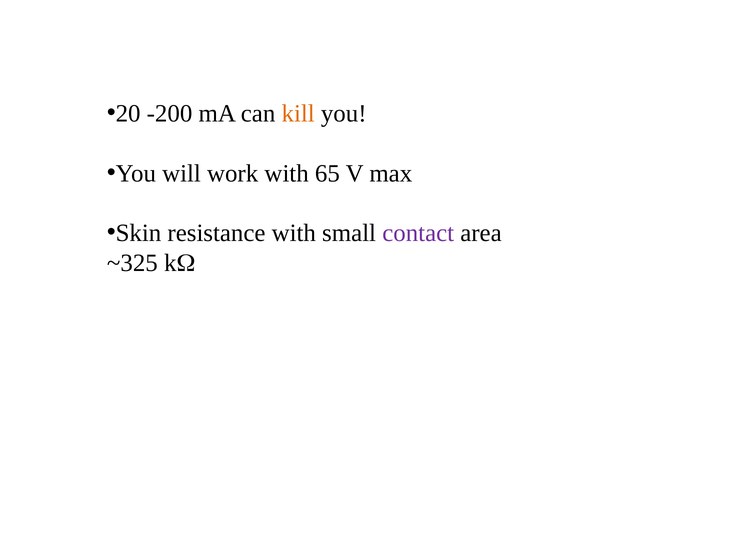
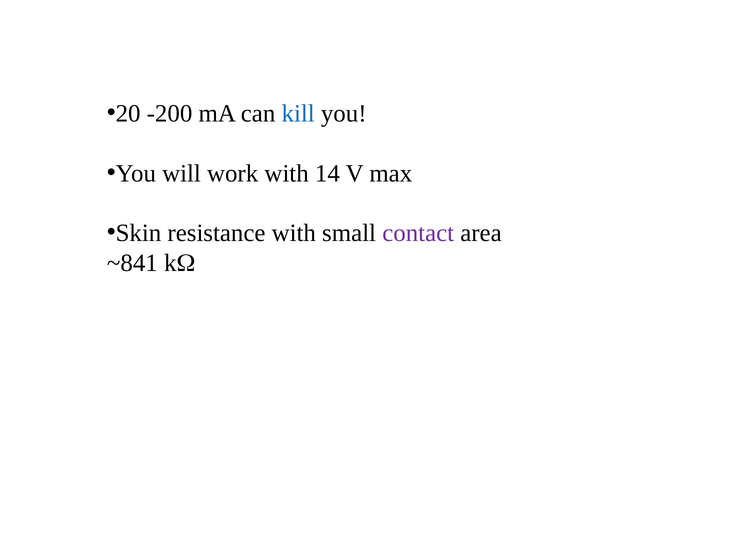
kill colour: orange -> blue
65: 65 -> 14
~325: ~325 -> ~841
